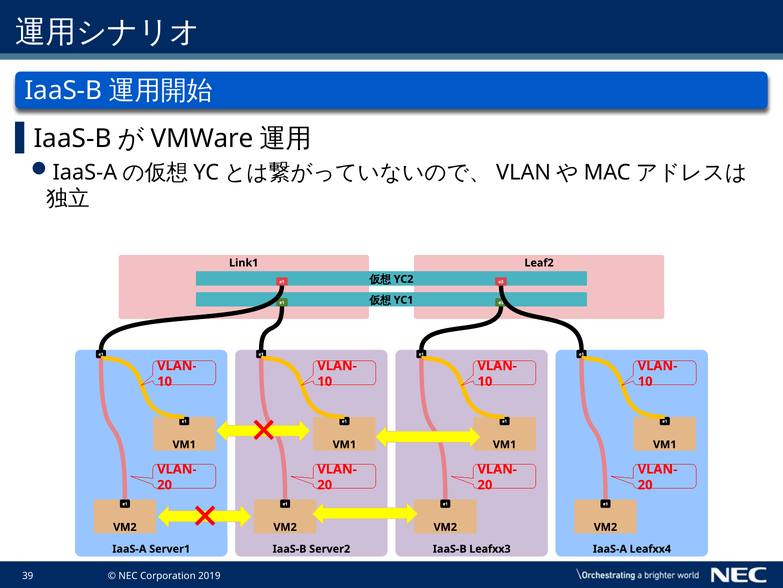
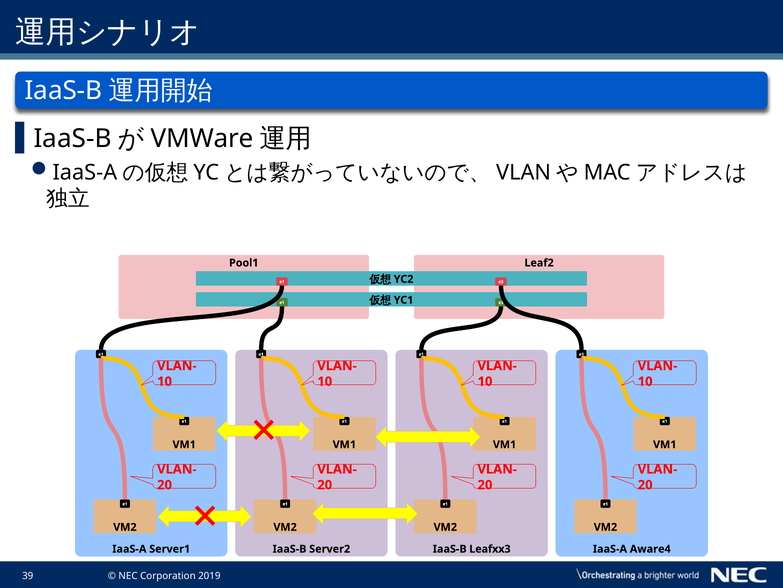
Link1: Link1 -> Pool1
Leafxx4: Leafxx4 -> Aware4
